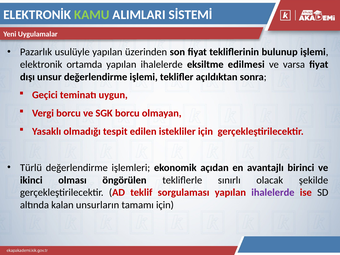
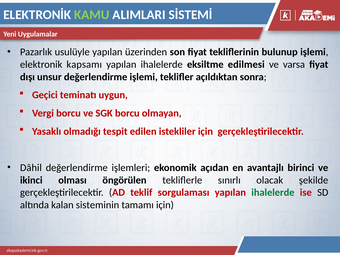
ortamda: ortamda -> kapsamı
Türlü: Türlü -> Dâhil
ihalelerde at (273, 193) colour: purple -> green
unsurların: unsurların -> sisteminin
